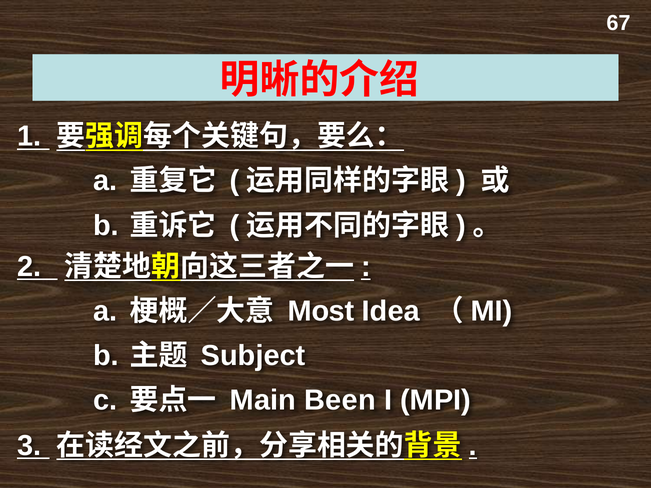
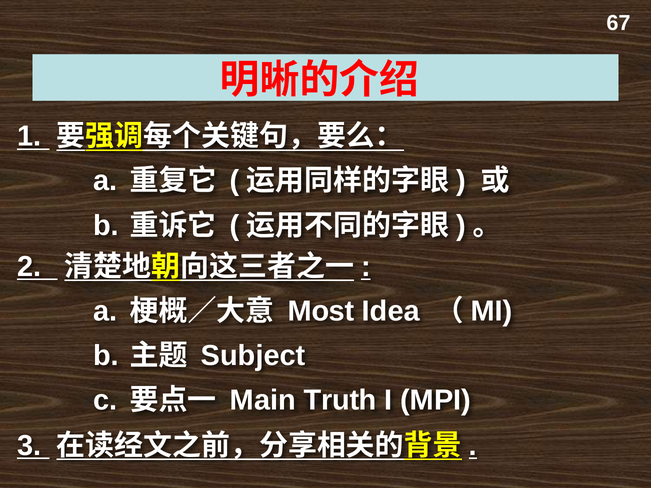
Been: Been -> Truth
